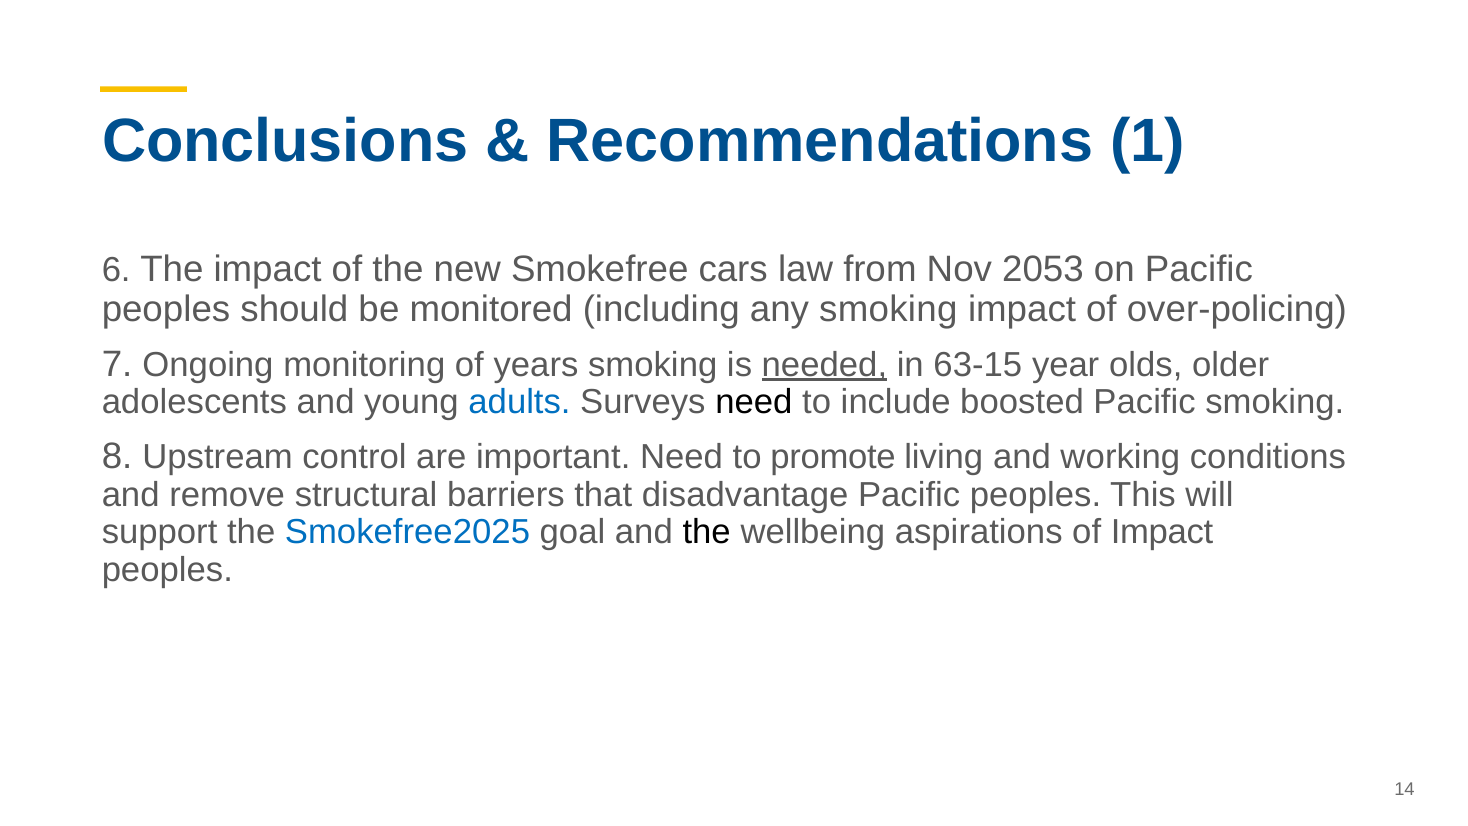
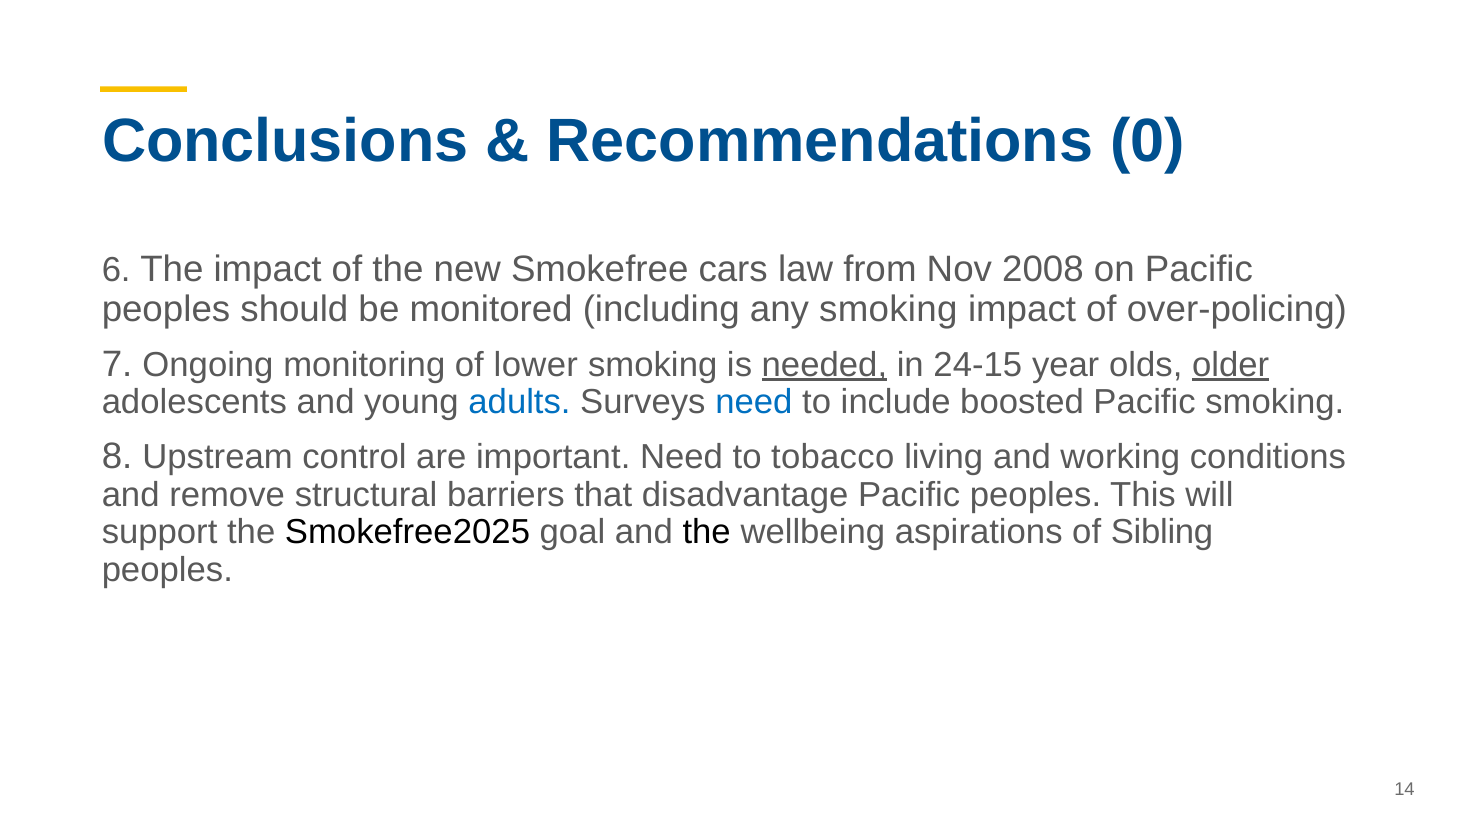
1: 1 -> 0
2053: 2053 -> 2008
years: years -> lower
63-15: 63-15 -> 24-15
older underline: none -> present
need at (754, 402) colour: black -> blue
promote: promote -> tobacco
Smokefree2025 colour: blue -> black
of Impact: Impact -> Sibling
